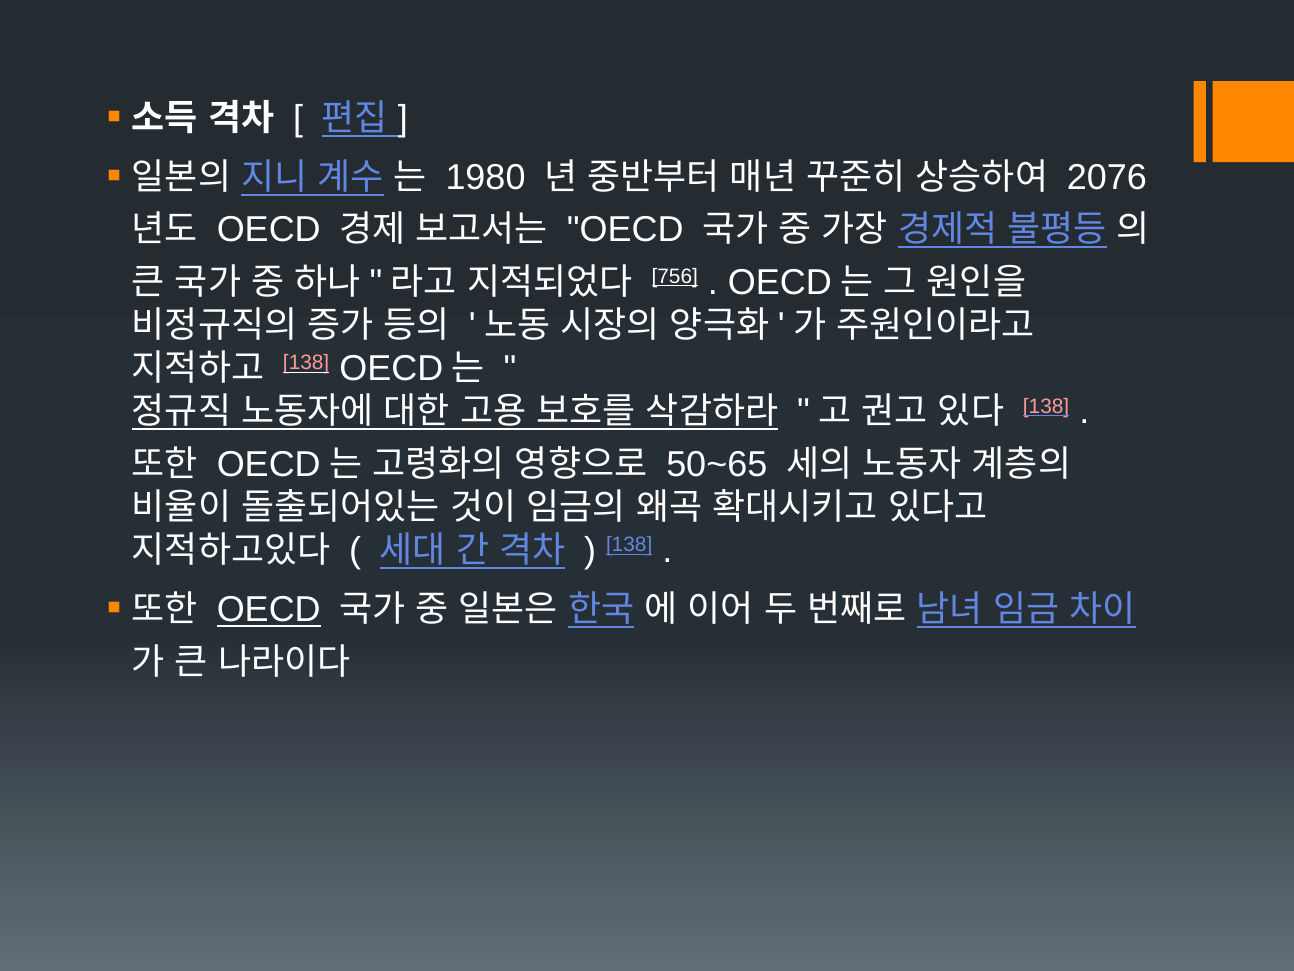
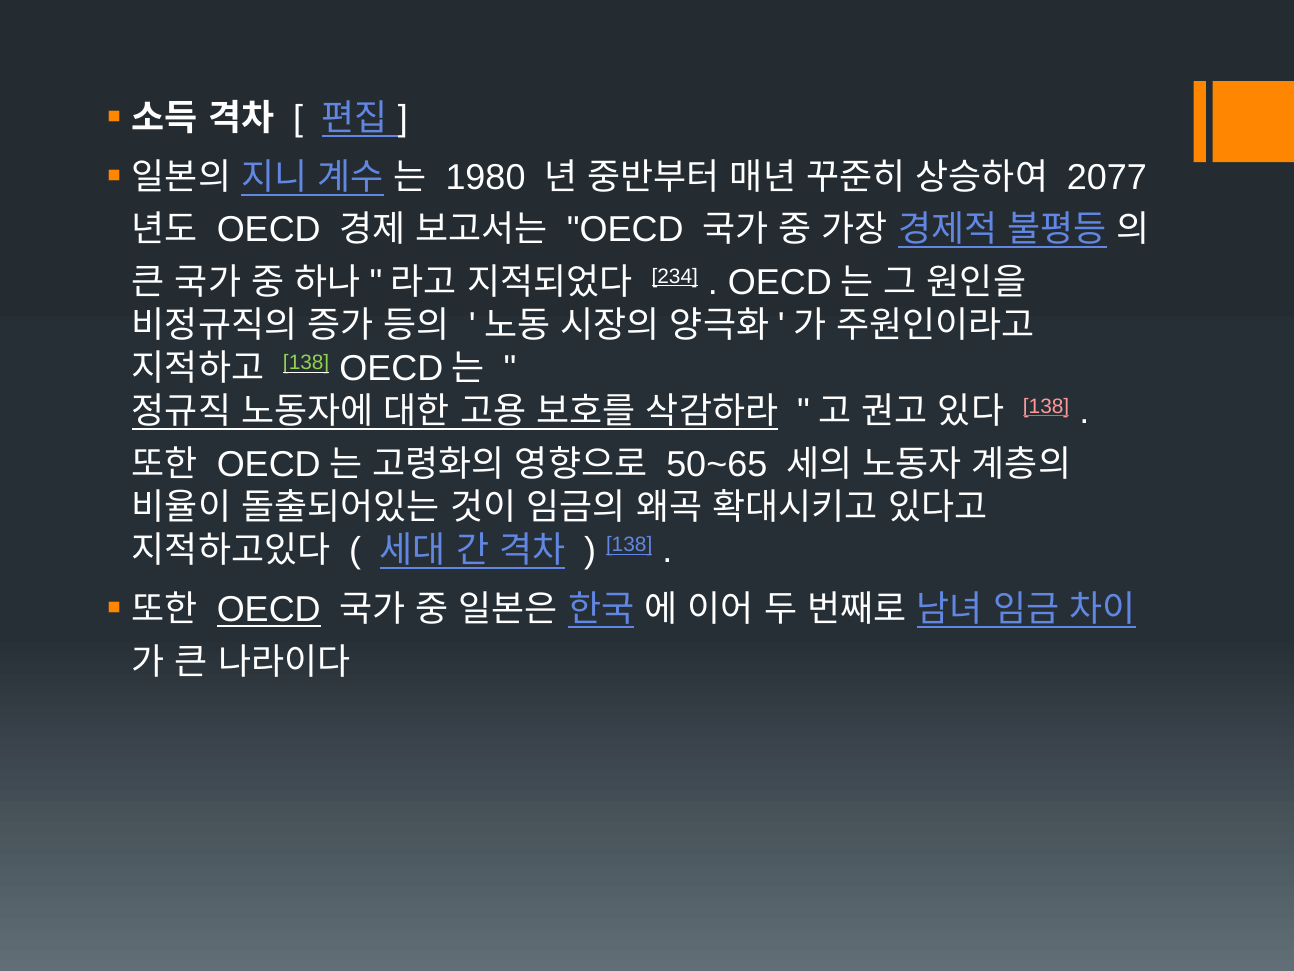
2076: 2076 -> 2077
756: 756 -> 234
138 at (306, 363) colour: pink -> light green
